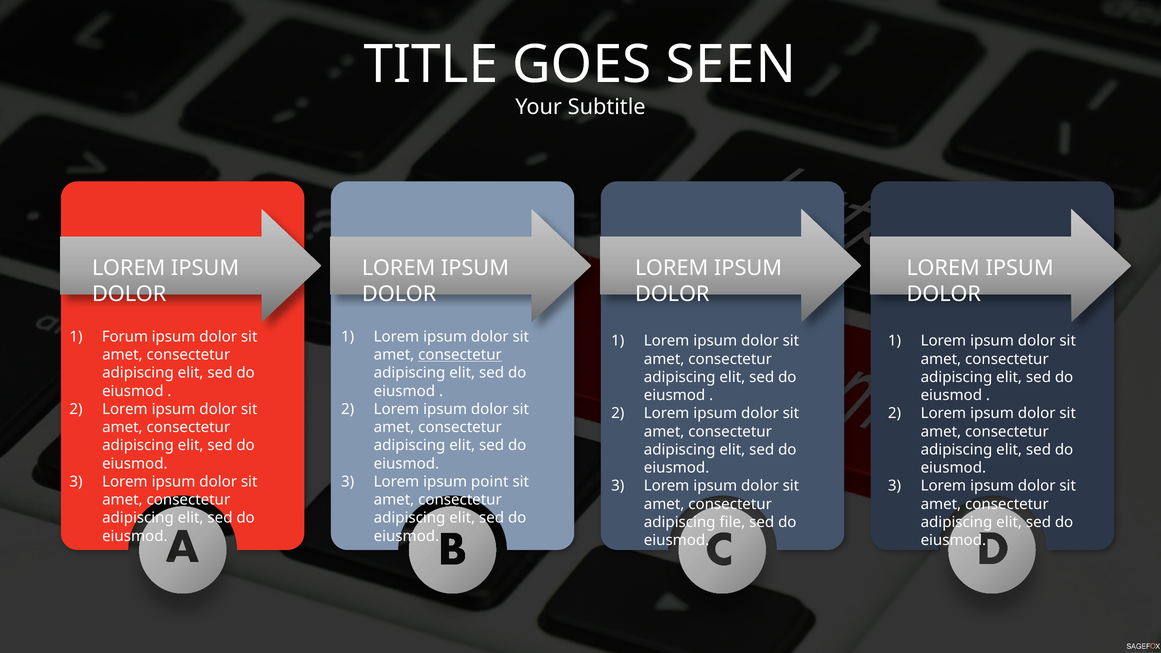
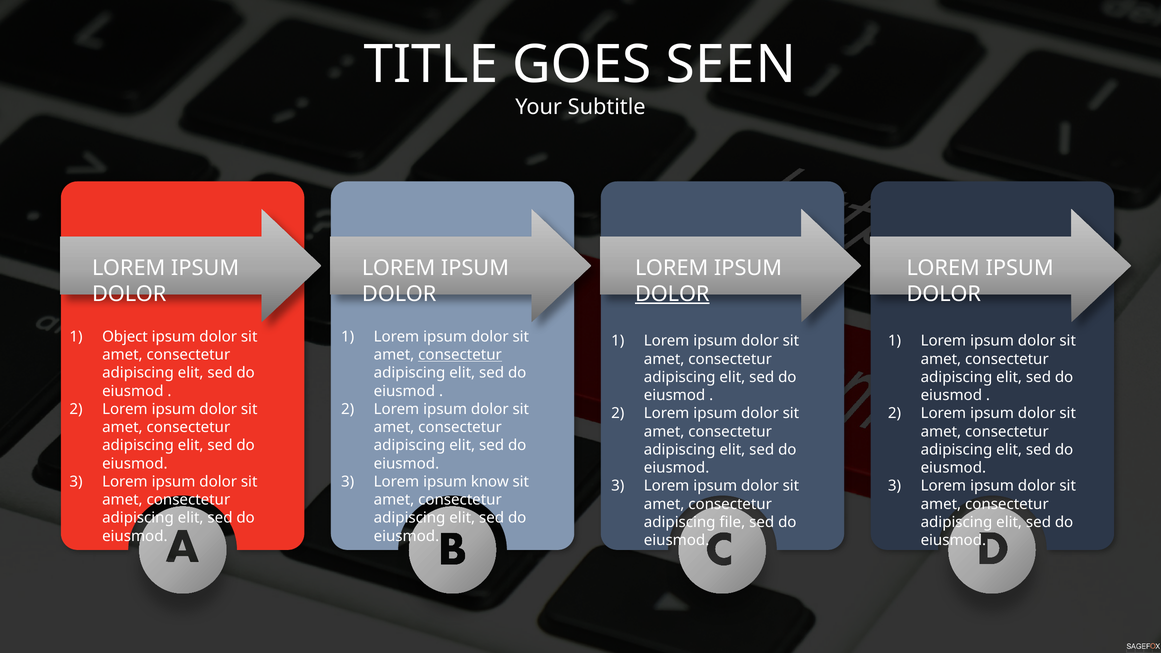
DOLOR at (672, 294) underline: none -> present
Forum: Forum -> Object
point: point -> know
